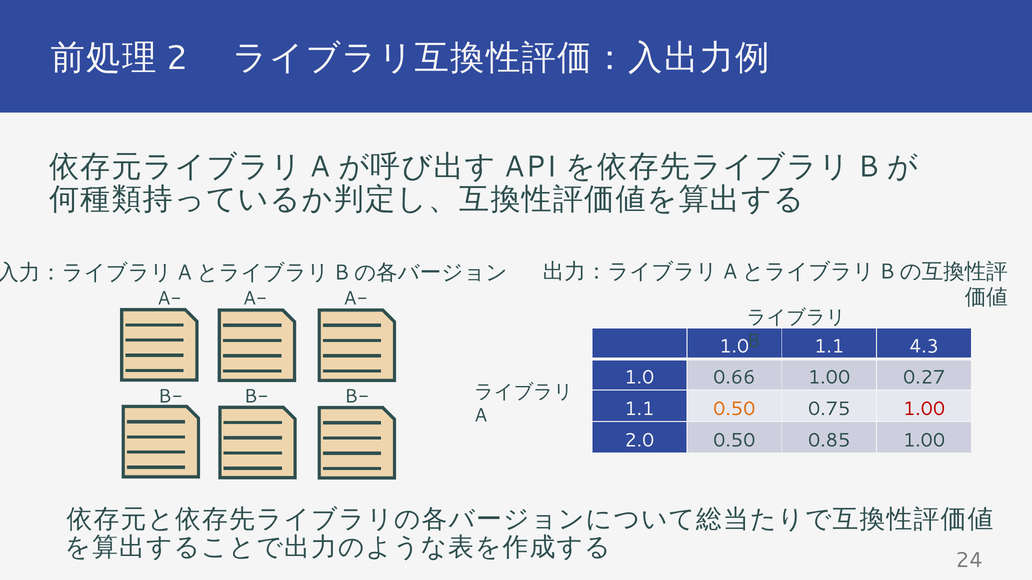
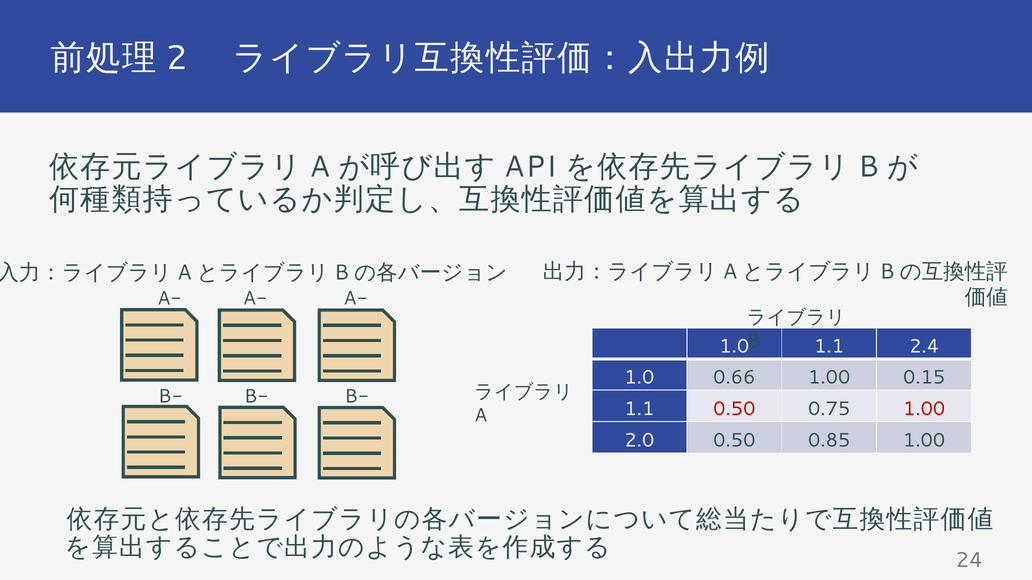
4.3: 4.3 -> 2.4
0.27: 0.27 -> 0.15
0.50 at (734, 409) colour: orange -> red
